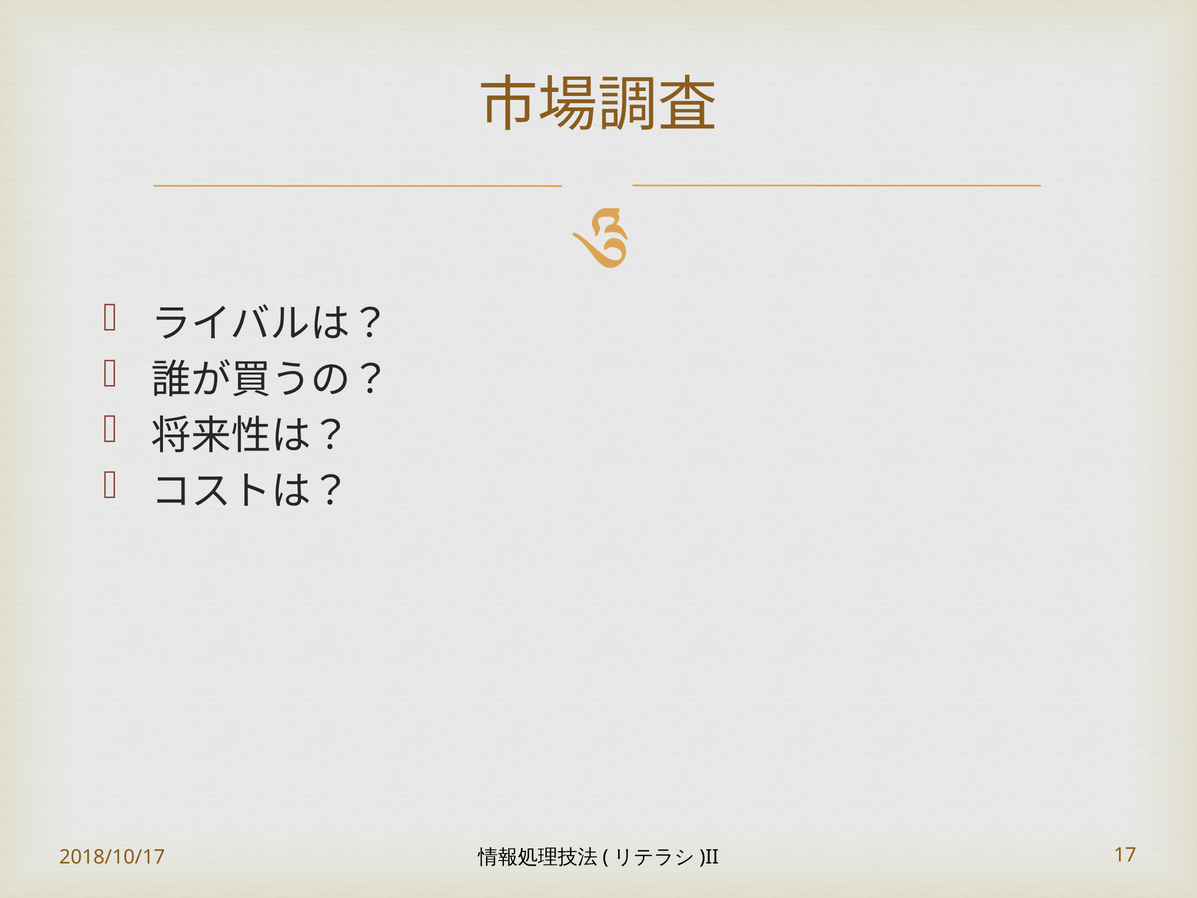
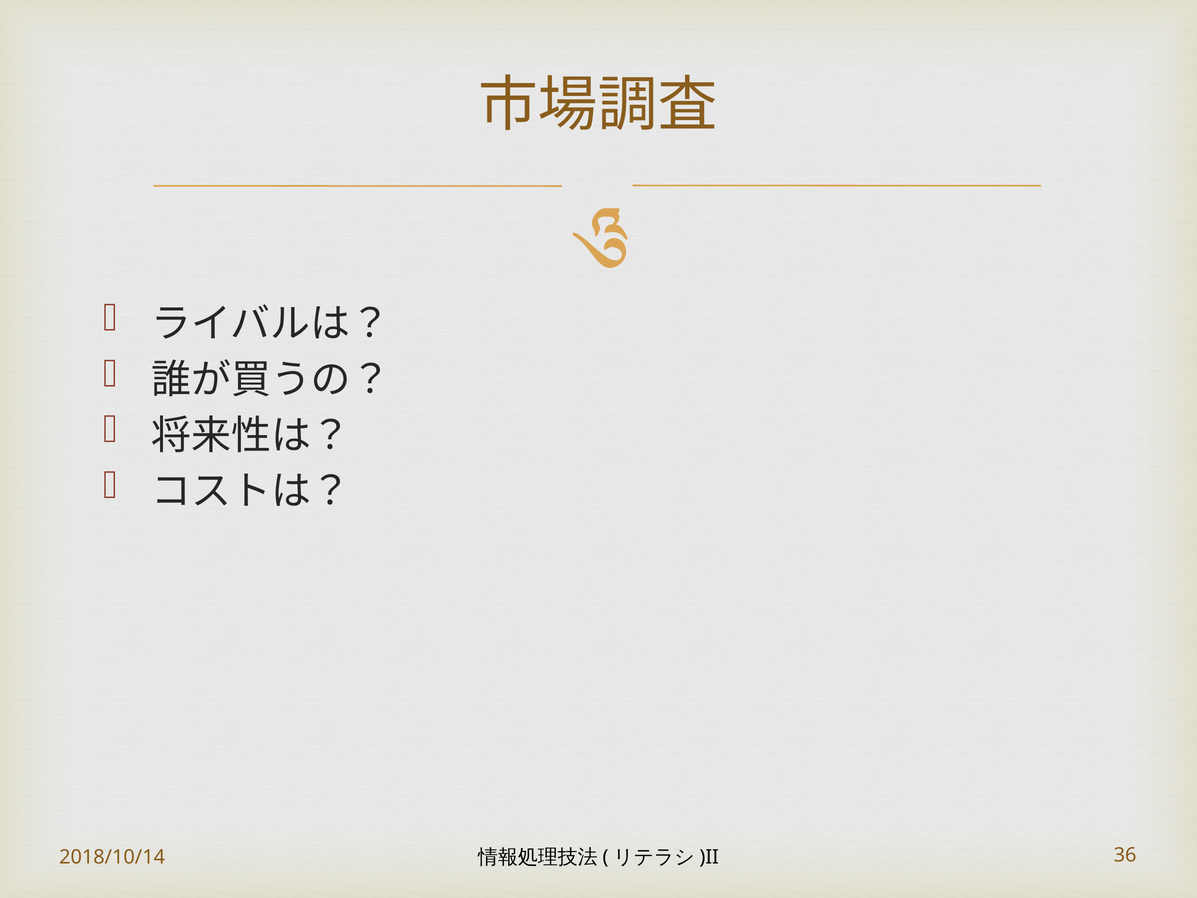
2018/10/17: 2018/10/17 -> 2018/10/14
17: 17 -> 36
